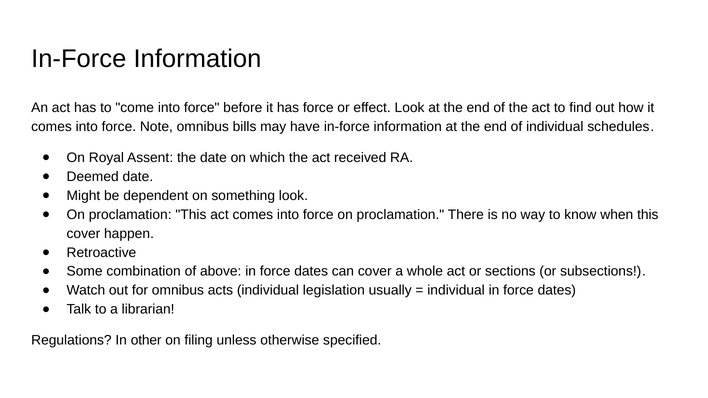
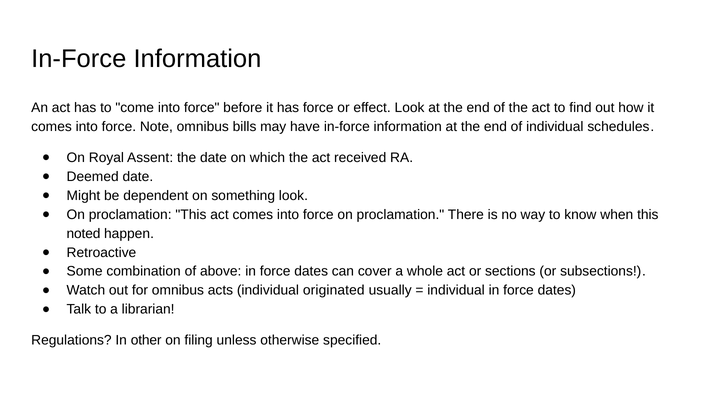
cover at (83, 234): cover -> noted
legislation: legislation -> originated
